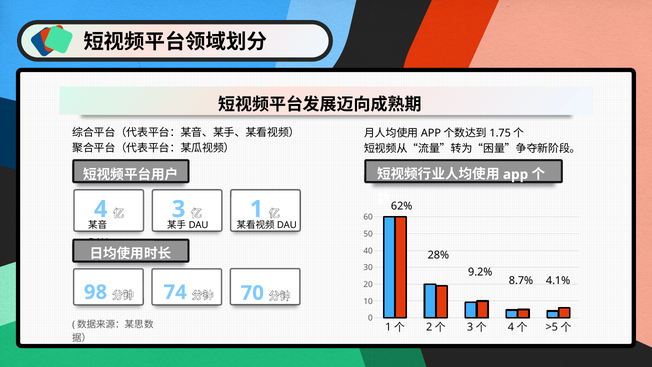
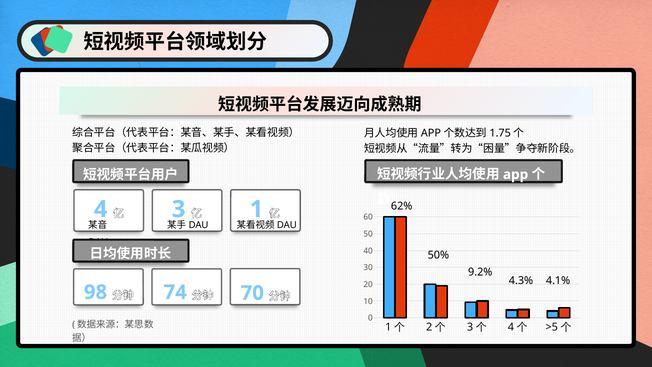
28%: 28% -> 50%
8.7%: 8.7% -> 4.3%
